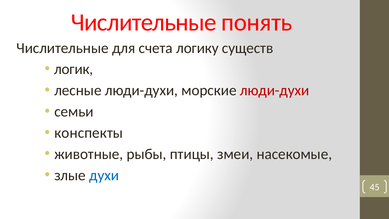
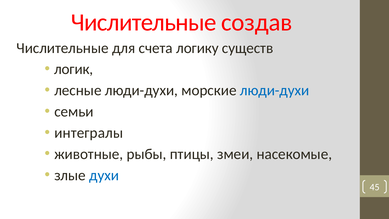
понять: понять -> создав
люди-духи at (275, 90) colour: red -> blue
конспекты: конспекты -> интегралы
